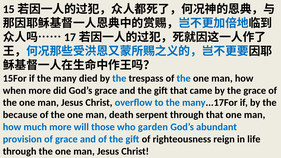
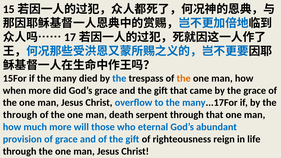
the at (184, 78) colour: blue -> orange
because at (20, 115): because -> through
garden: garden -> eternal
